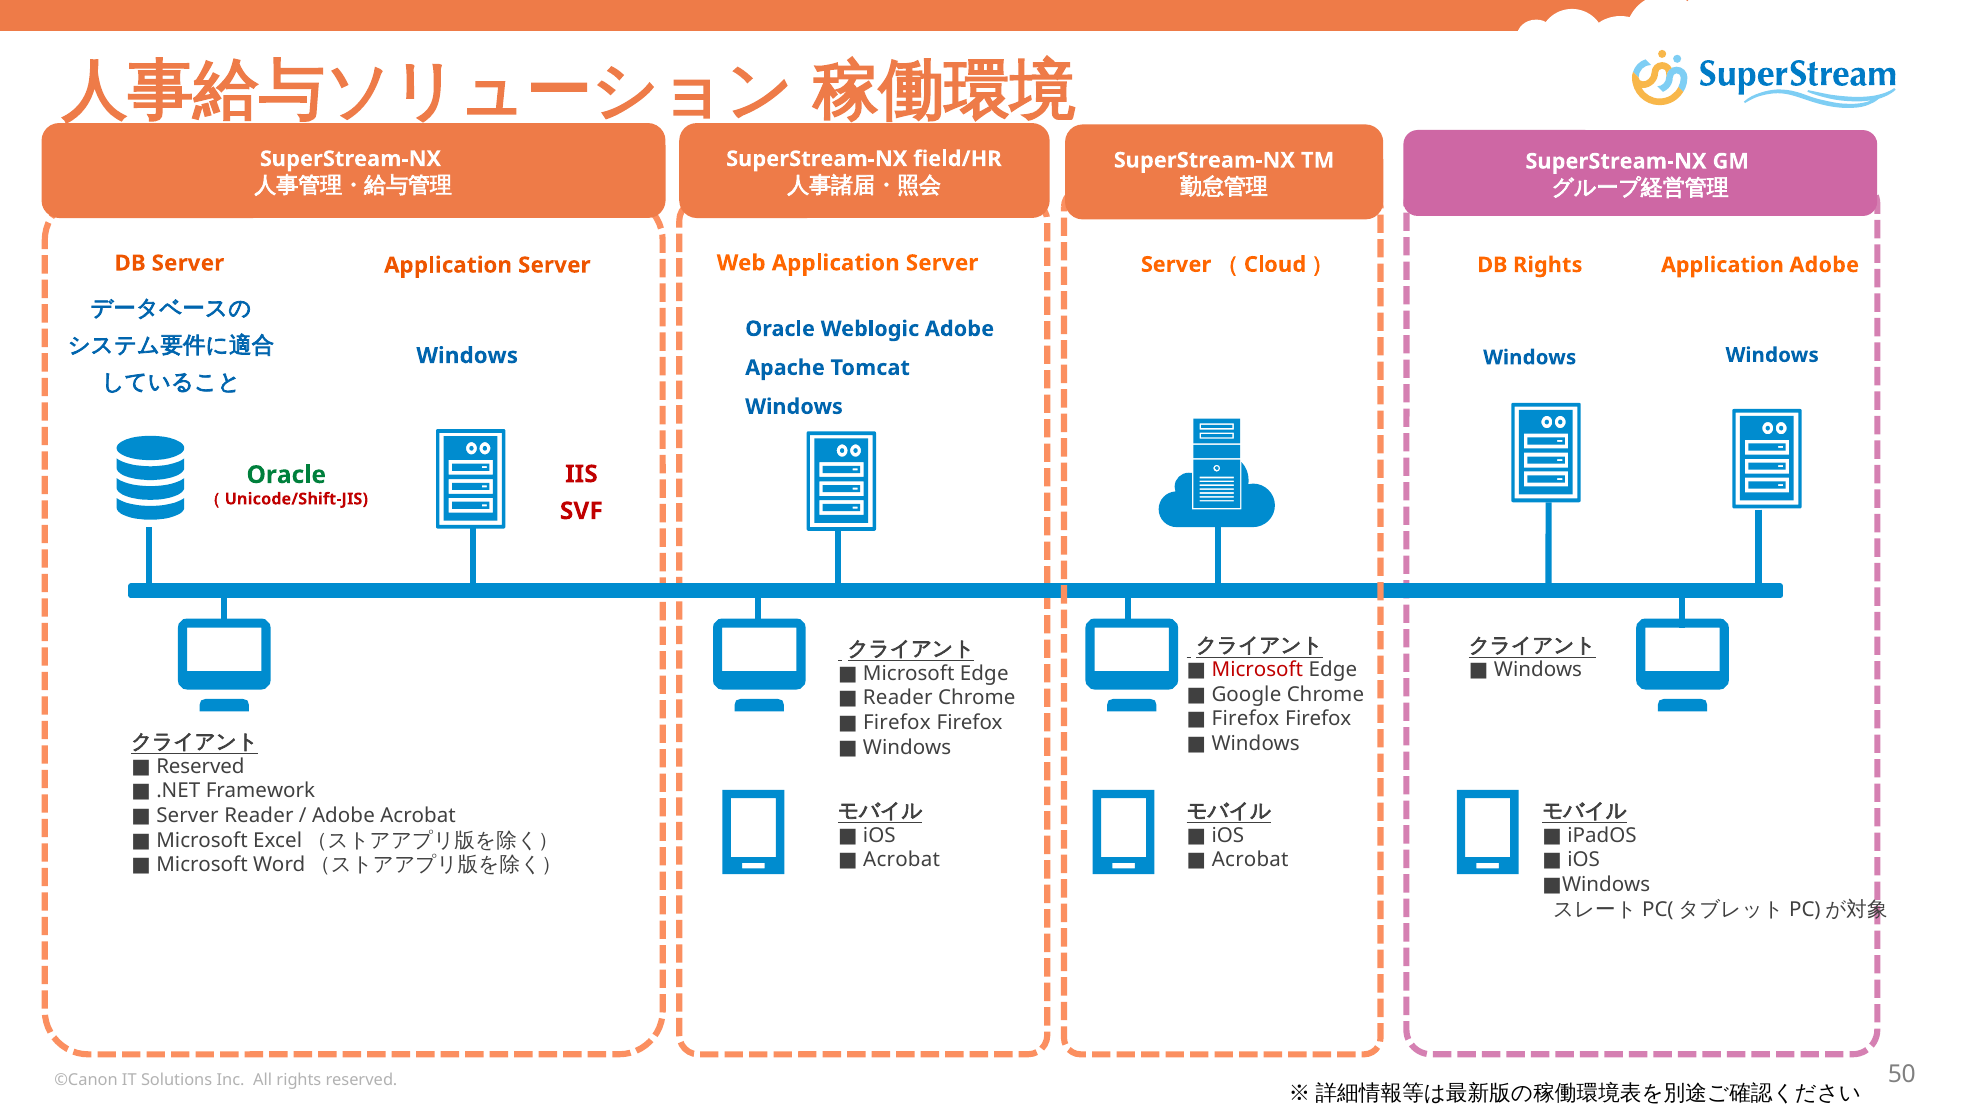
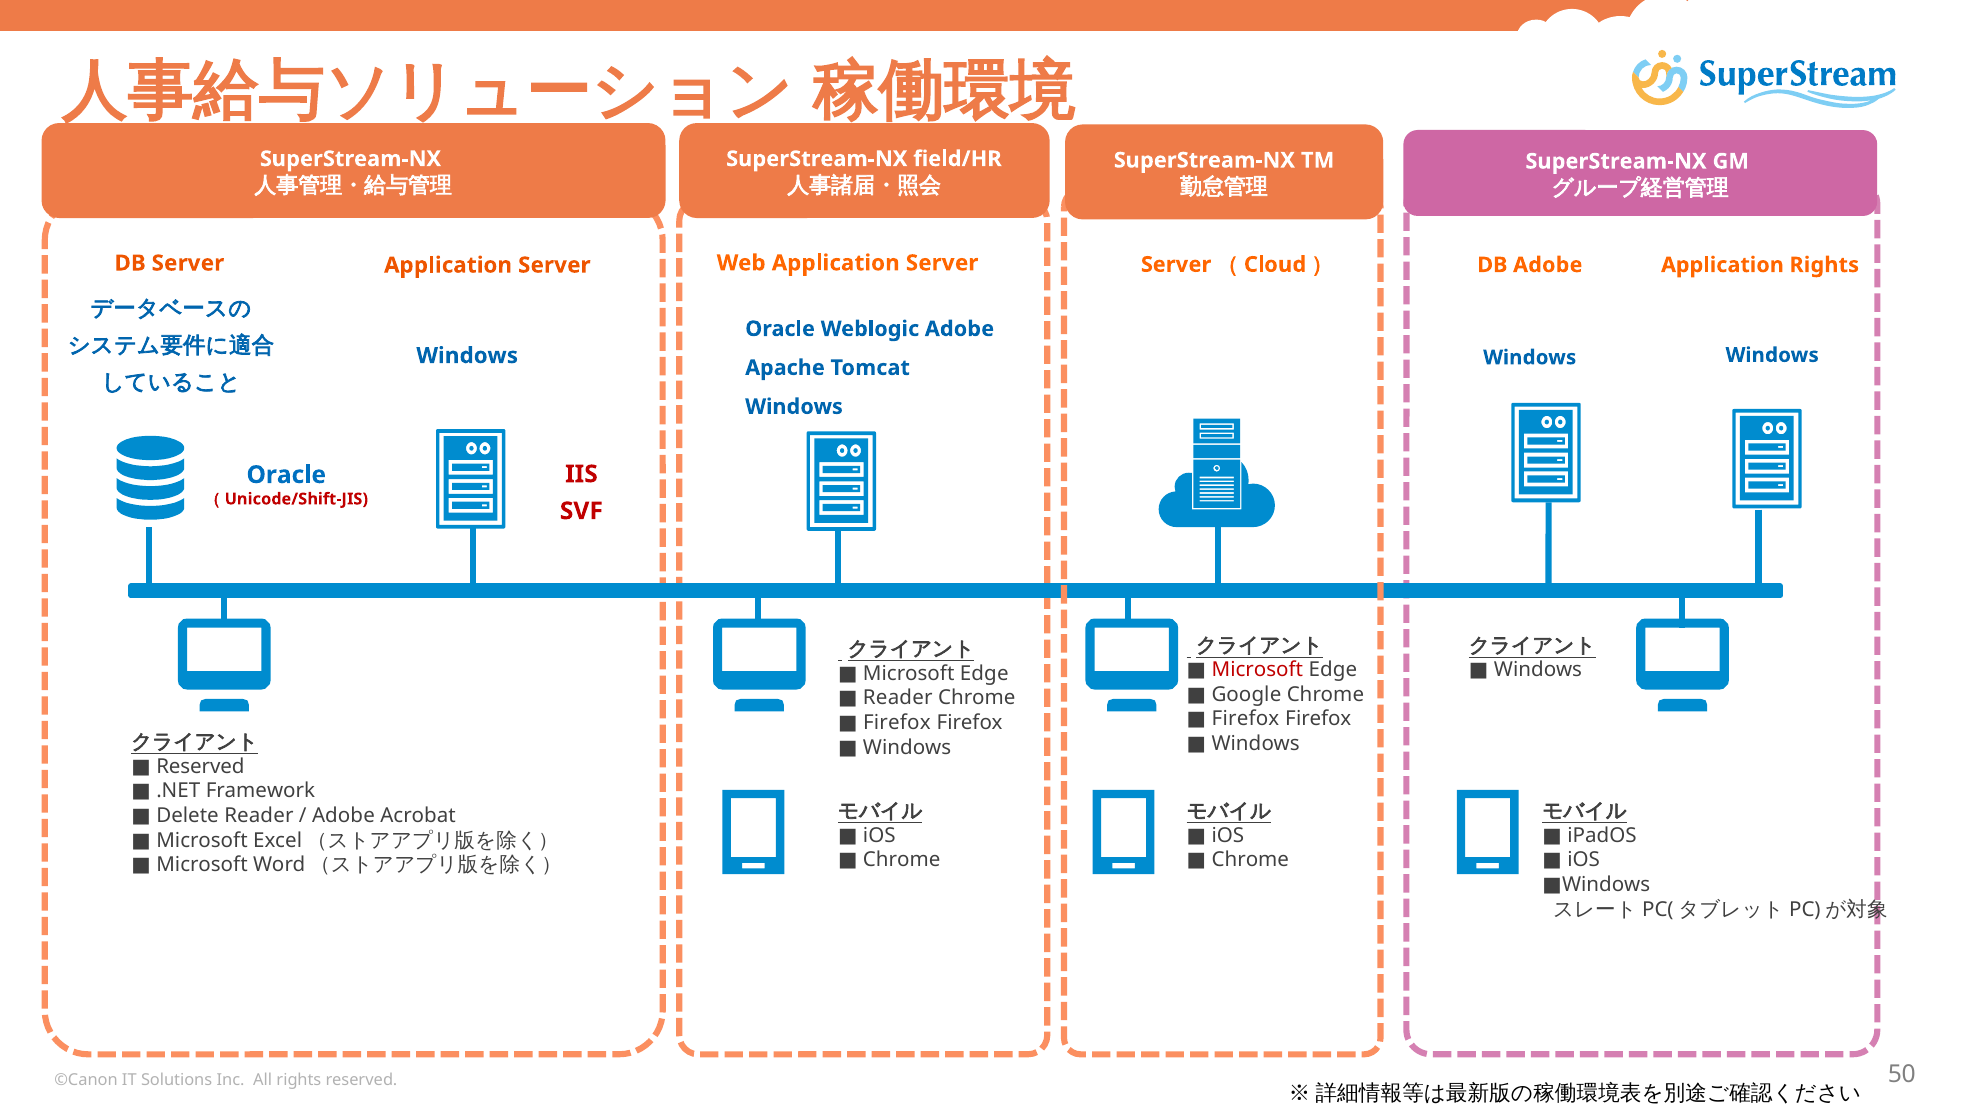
DB Rights: Rights -> Adobe
Application Adobe: Adobe -> Rights
Oracle at (286, 475) colour: green -> blue
Server at (187, 816): Server -> Delete
Acrobat at (902, 860): Acrobat -> Chrome
Acrobat at (1250, 860): Acrobat -> Chrome
